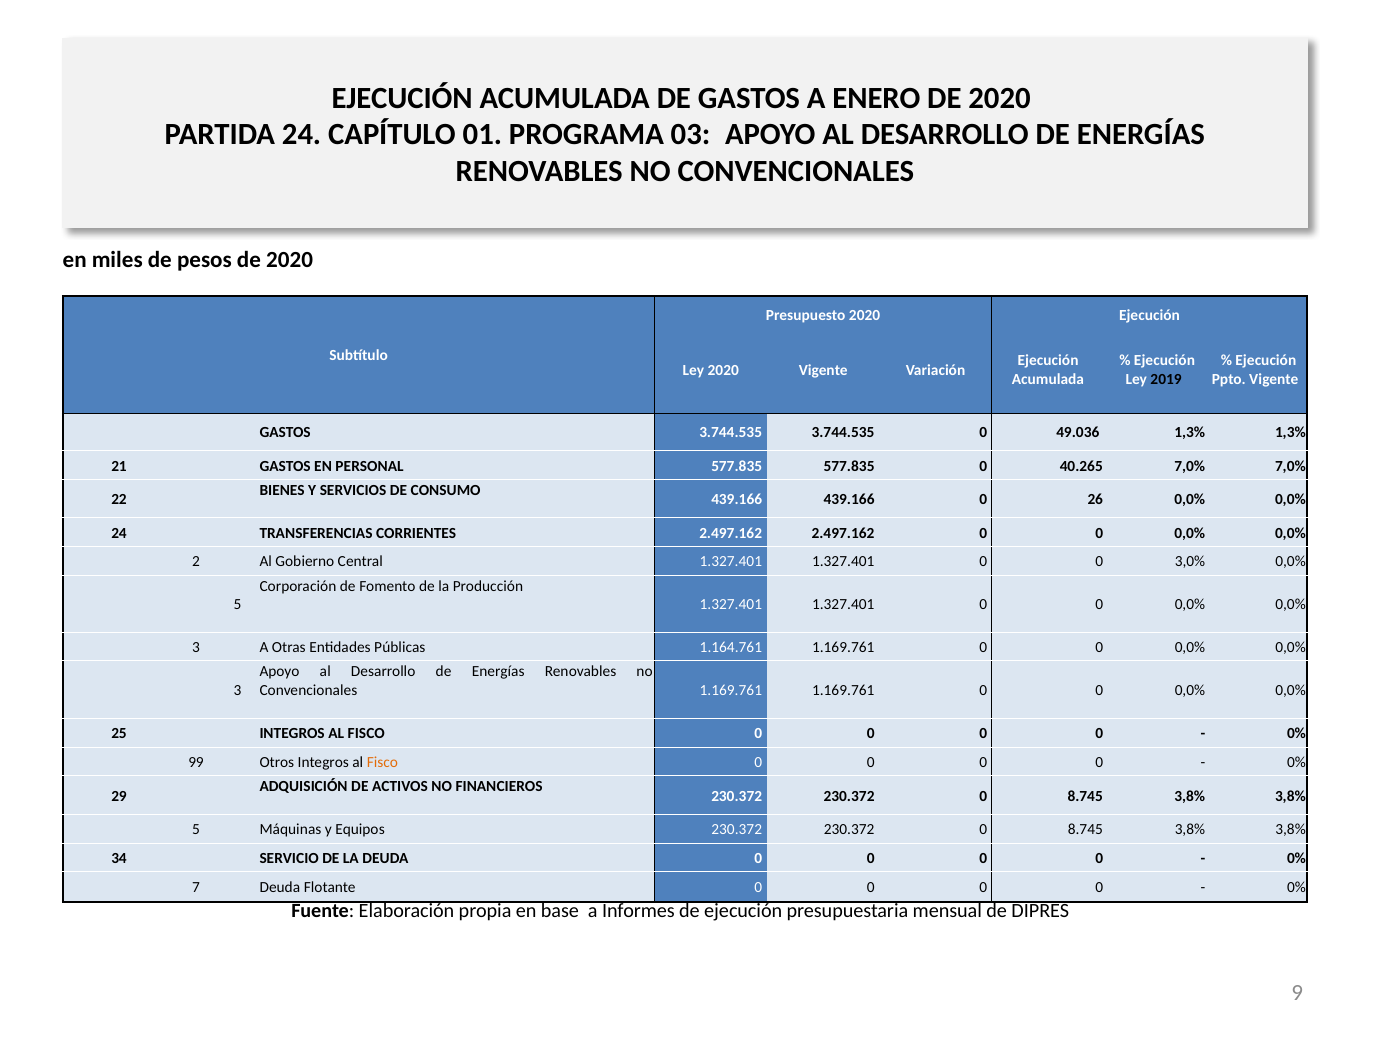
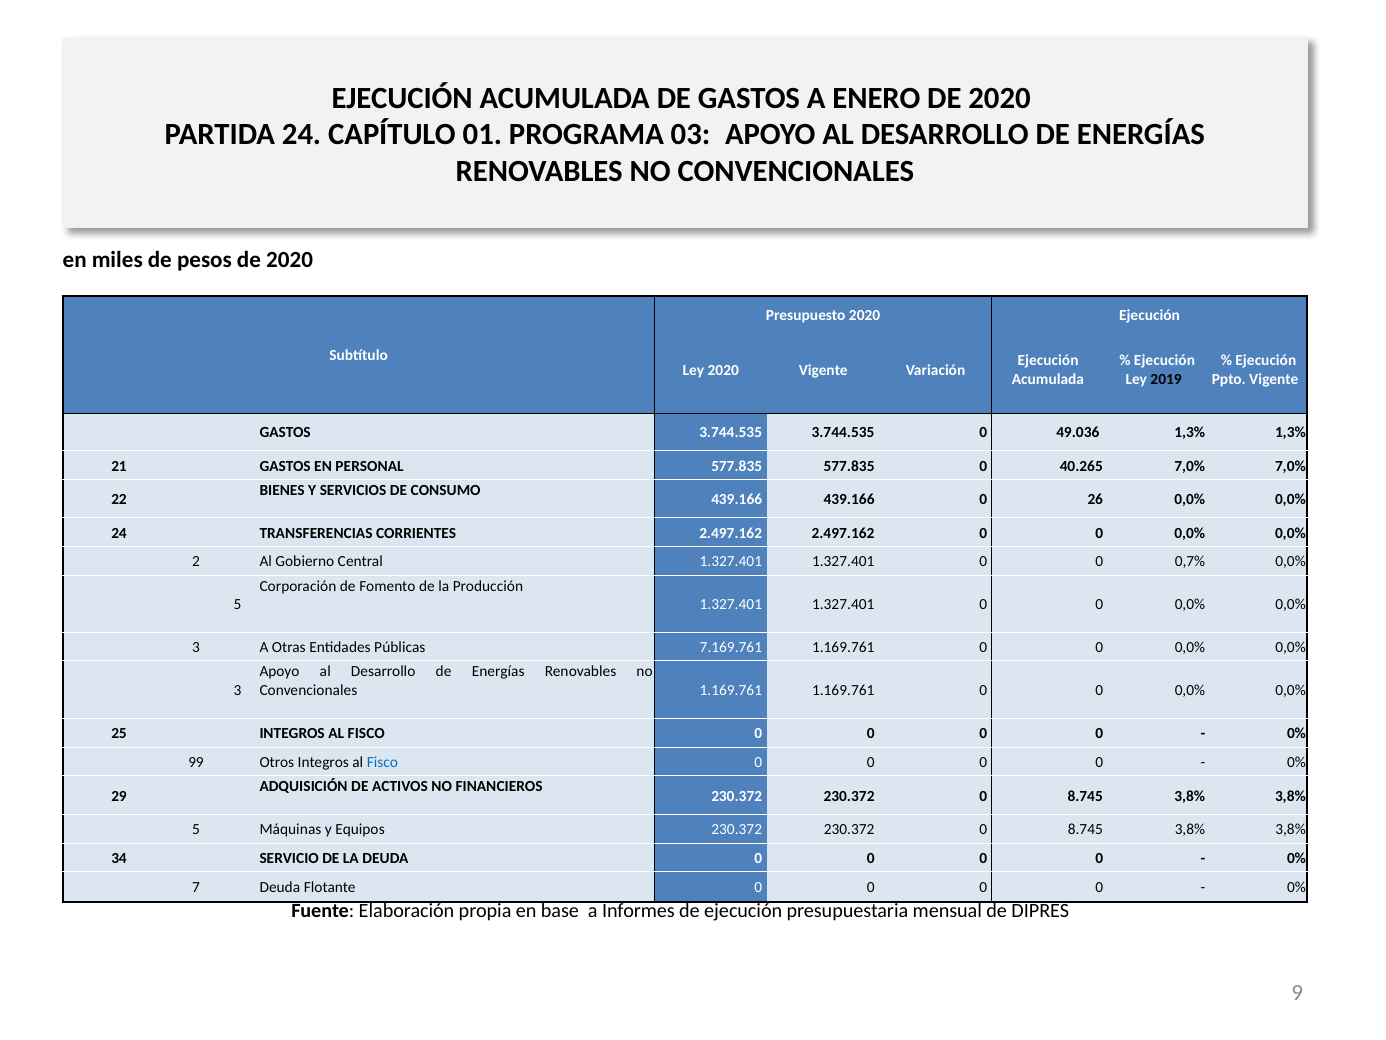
3,0%: 3,0% -> 0,7%
1.164.761: 1.164.761 -> 7.169.761
Fisco at (382, 762) colour: orange -> blue
